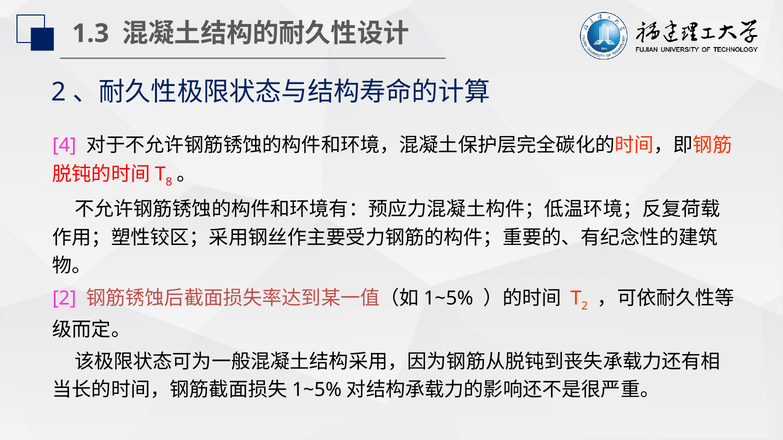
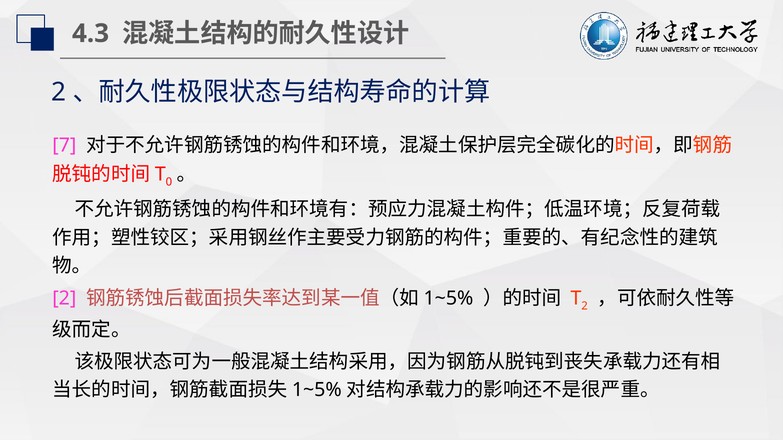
1.3: 1.3 -> 4.3
4: 4 -> 7
8: 8 -> 0
